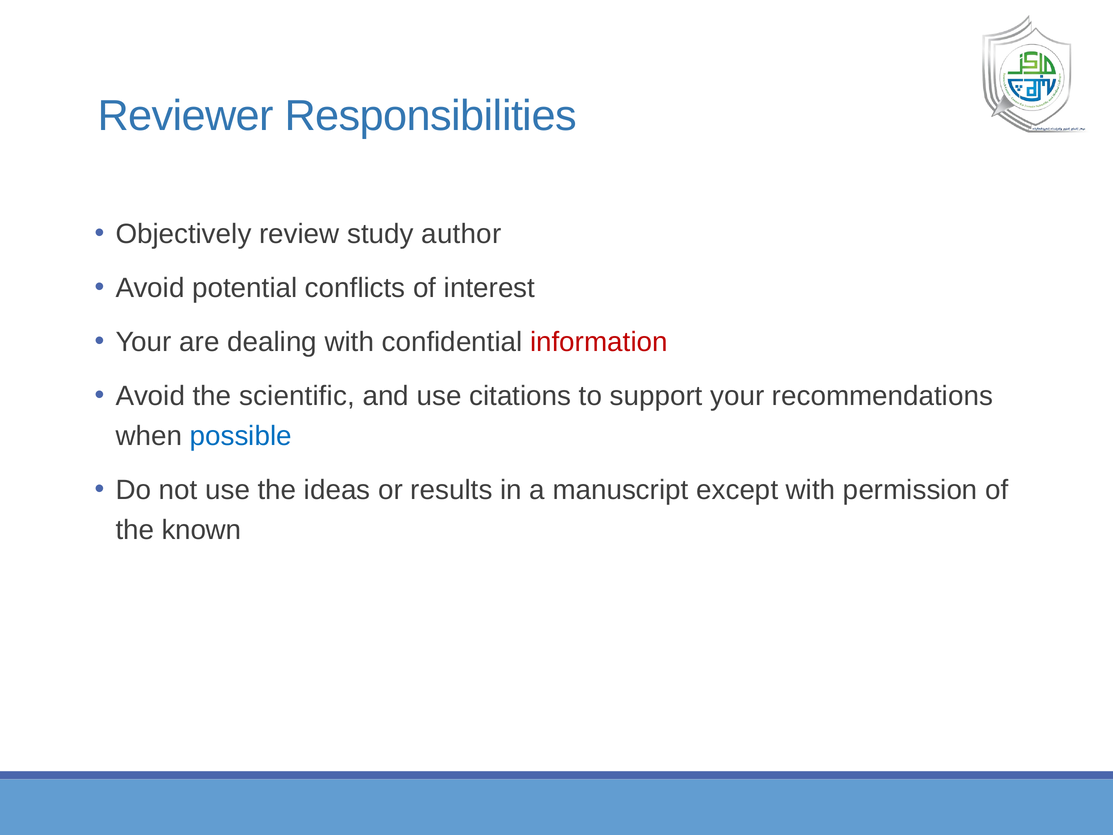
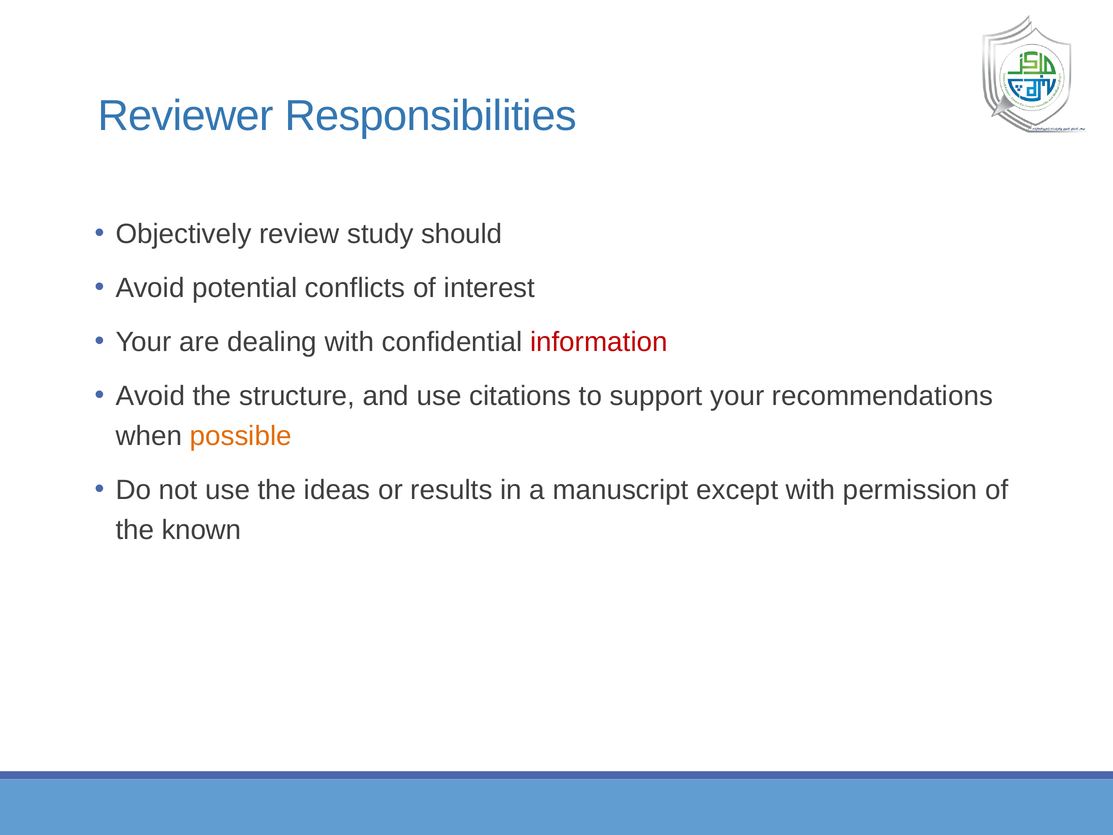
author: author -> should
scientific: scientific -> structure
possible colour: blue -> orange
